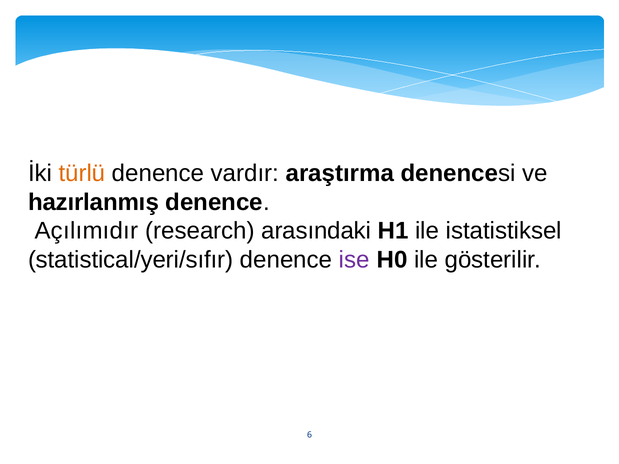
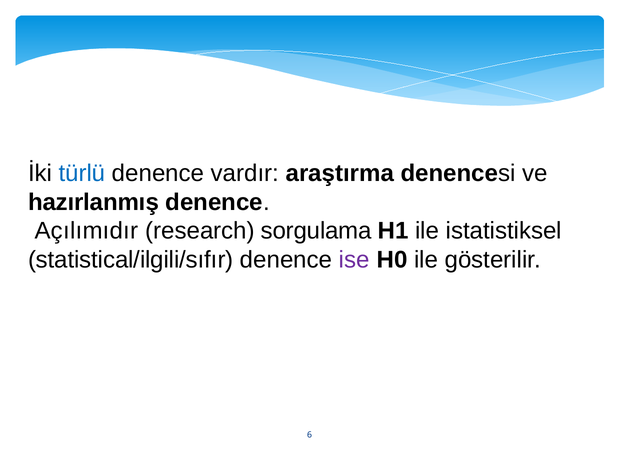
türlü colour: orange -> blue
arasındaki: arasındaki -> sorgulama
statistical/yeri/sıfır: statistical/yeri/sıfır -> statistical/ilgili/sıfır
